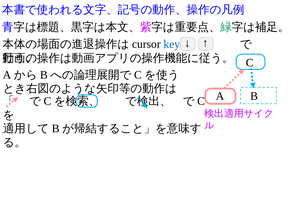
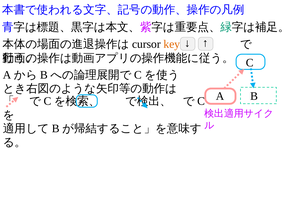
key colour: blue -> orange
